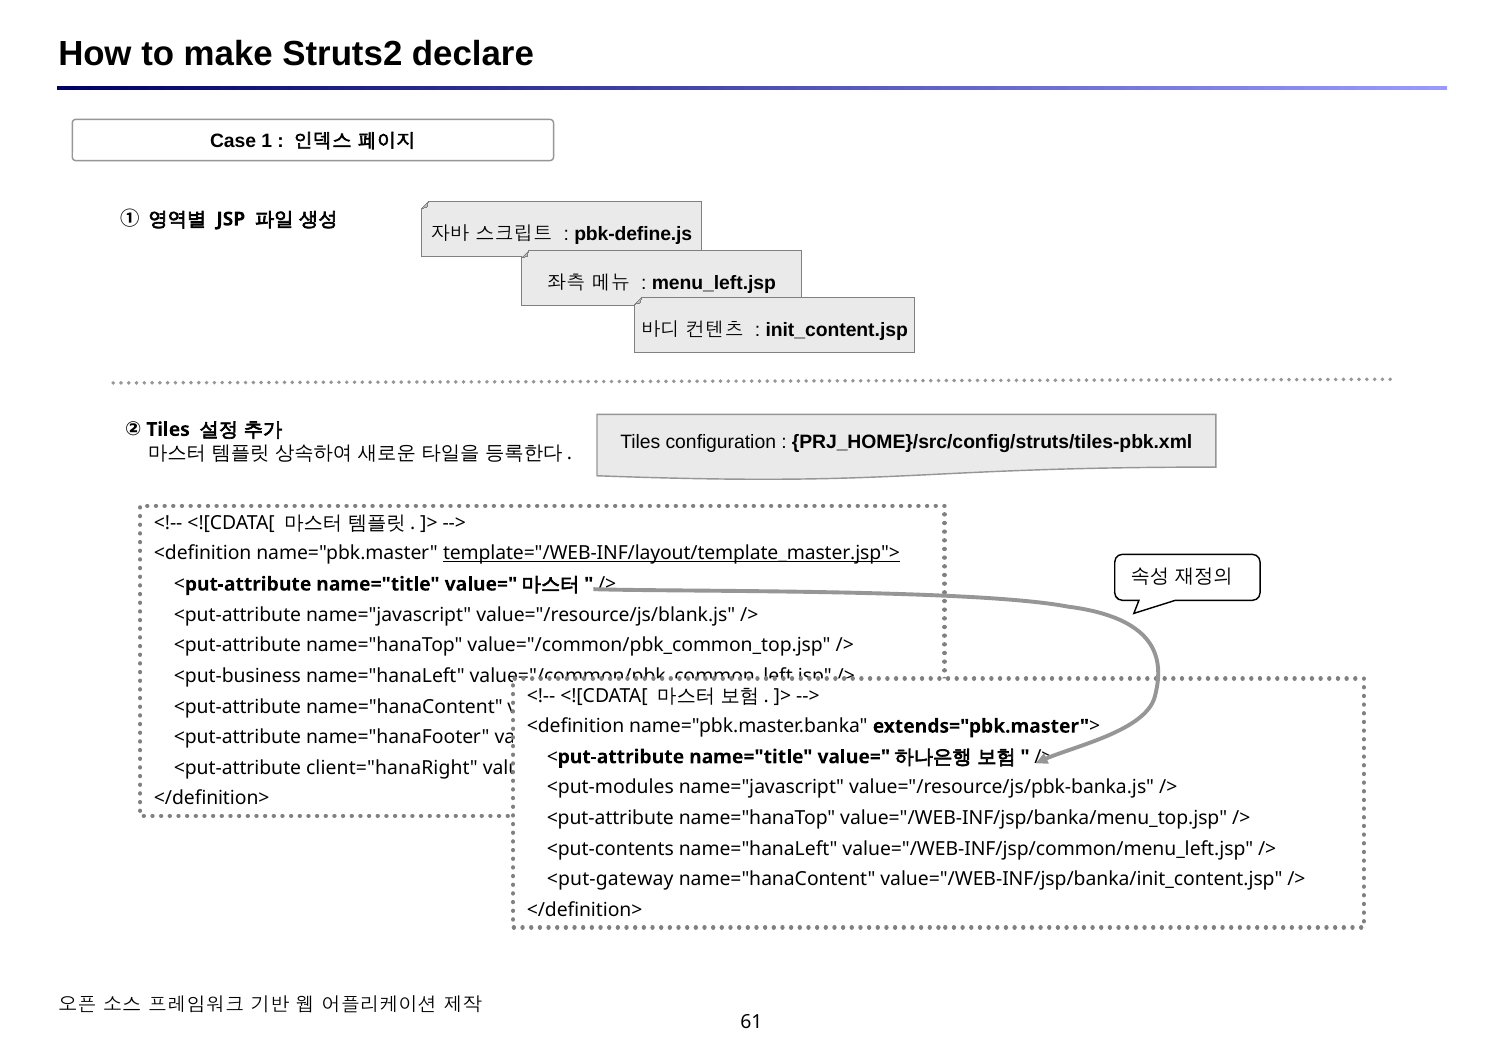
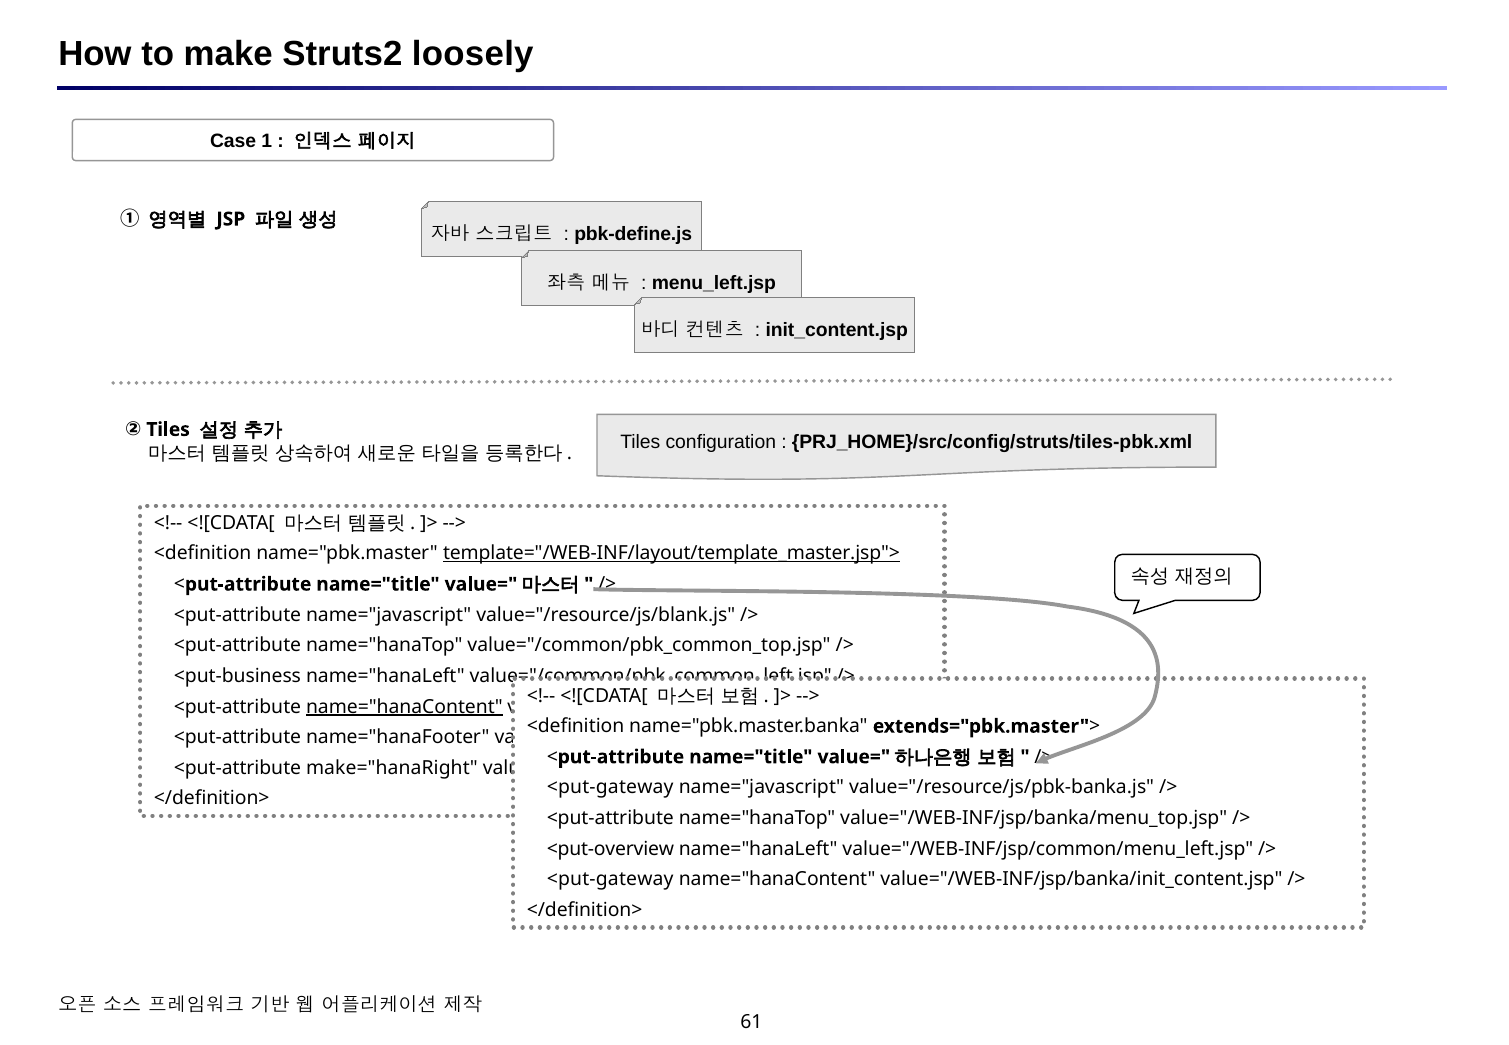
declare: declare -> loosely
name="hanaContent at (404, 706) underline: none -> present
client="hanaRight: client="hanaRight -> make="hanaRight
<put-modules at (610, 787): <put-modules -> <put-gateway
<put-contents: <put-contents -> <put-overview
